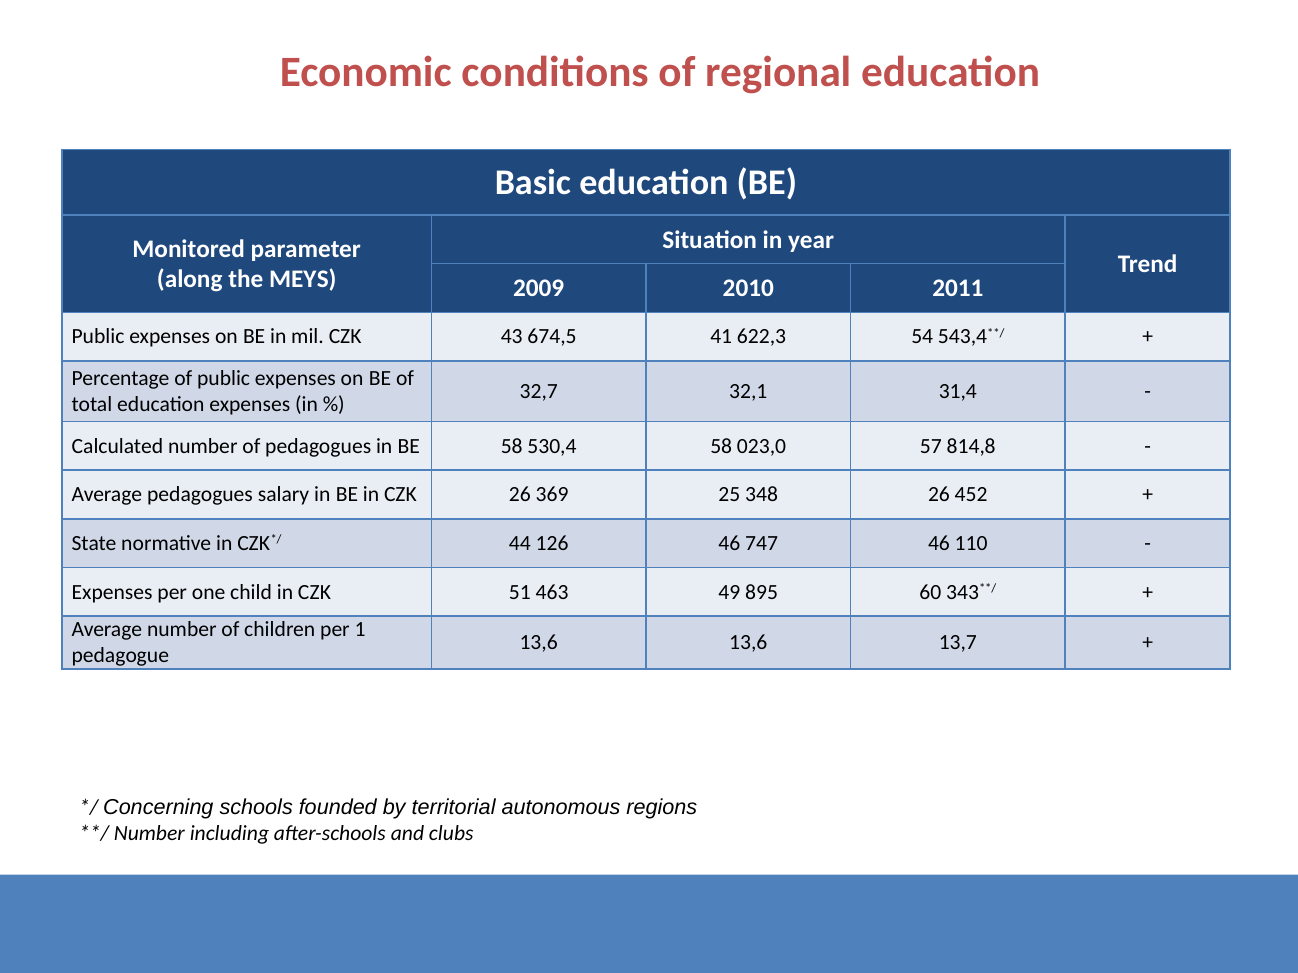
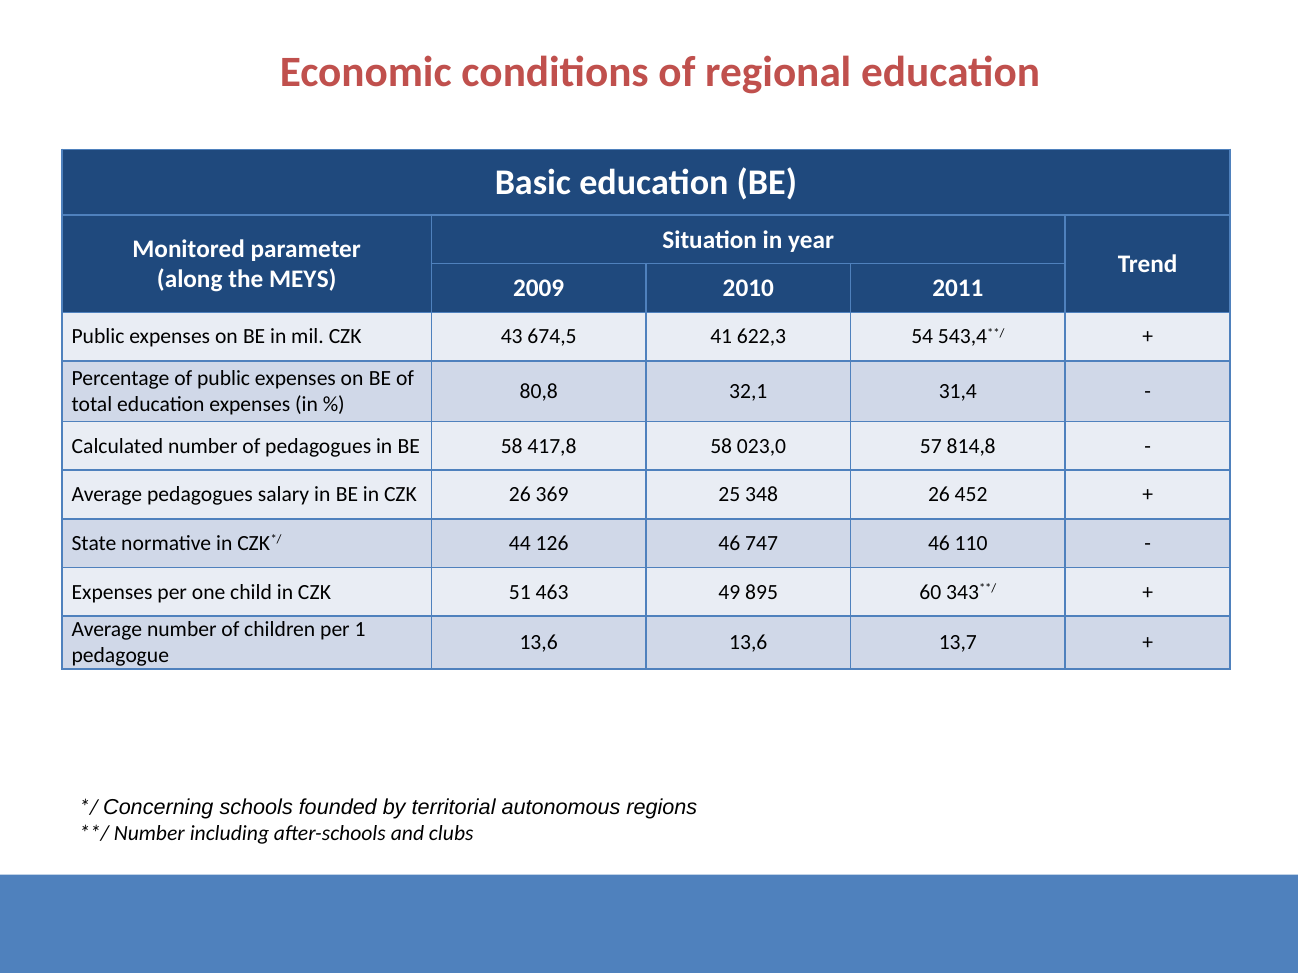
32,7: 32,7 -> 80,8
530,4: 530,4 -> 417,8
